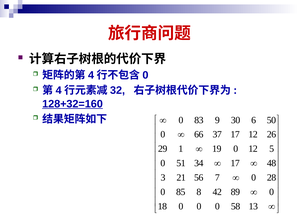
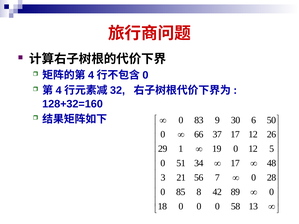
128+32=160 underline: present -> none
